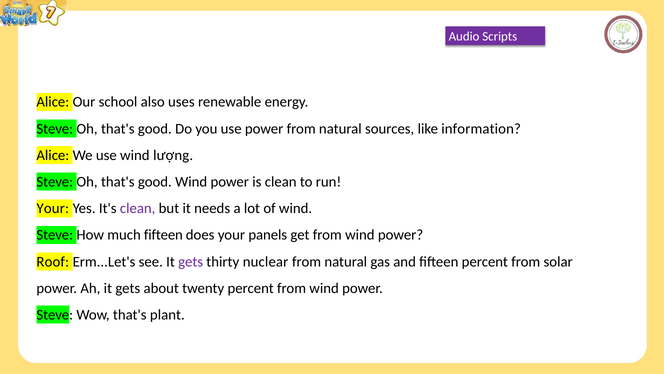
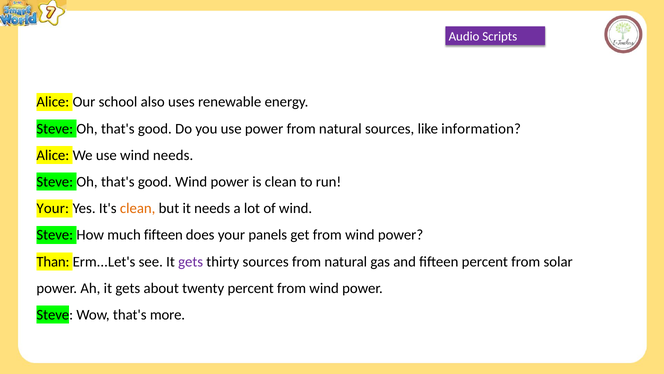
wind lượng: lượng -> needs
clean at (138, 208) colour: purple -> orange
Roof: Roof -> Than
thirty nuclear: nuclear -> sources
plant: plant -> more
